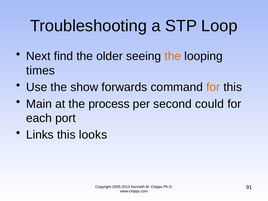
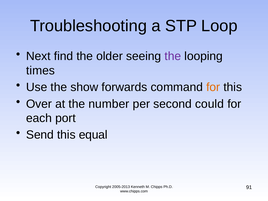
the at (173, 56) colour: orange -> purple
Main: Main -> Over
process: process -> number
Links: Links -> Send
looks: looks -> equal
